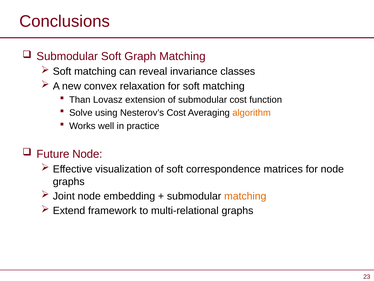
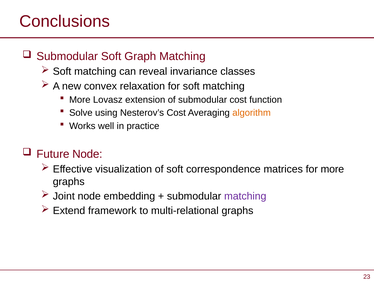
Than at (80, 100): Than -> More
for node: node -> more
matching at (245, 196) colour: orange -> purple
